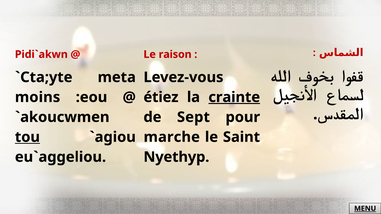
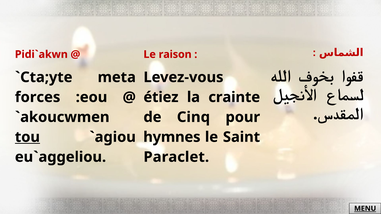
moins: moins -> forces
crainte underline: present -> none
Sept: Sept -> Cinq
marche: marche -> hymnes
Nyethyp: Nyethyp -> Paraclet
